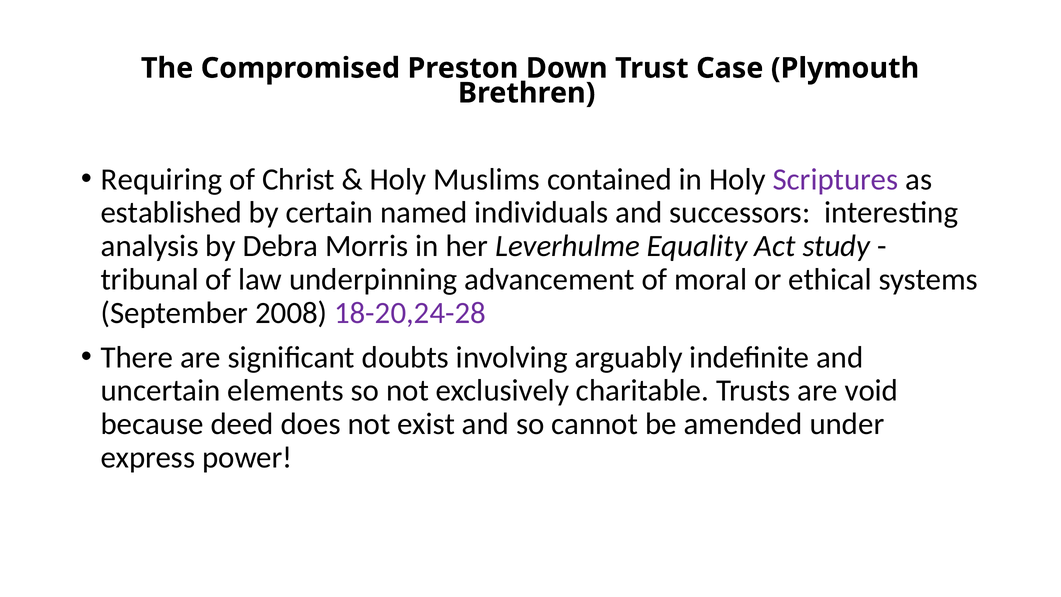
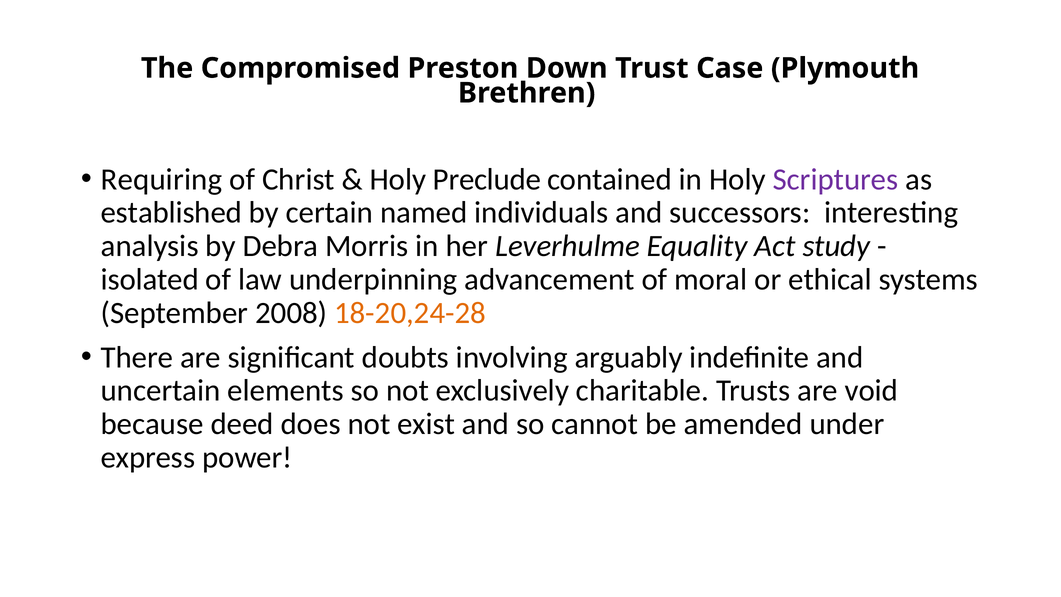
Muslims: Muslims -> Preclude
tribunal: tribunal -> isolated
18-20,24-28 colour: purple -> orange
